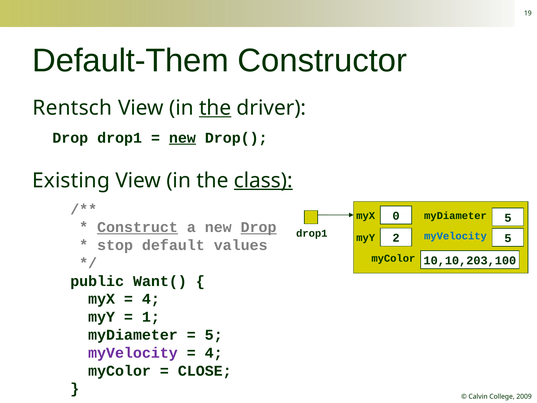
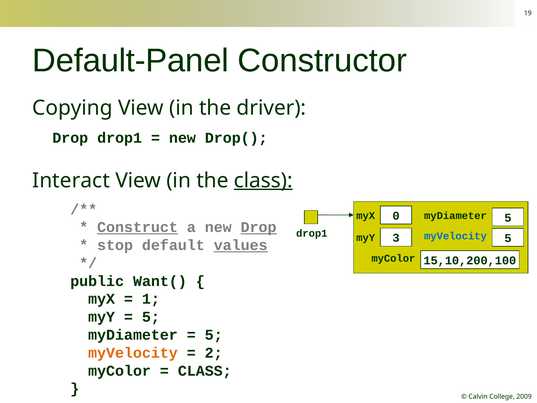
Default-Them: Default-Them -> Default-Panel
Rentsch: Rentsch -> Copying
the at (215, 108) underline: present -> none
new at (182, 138) underline: present -> none
Existing: Existing -> Interact
2: 2 -> 3
values underline: none -> present
10,10,203,100: 10,10,203,100 -> 15,10,200,100
4 at (151, 299): 4 -> 1
1 at (151, 317): 1 -> 5
myVelocity at (133, 353) colour: purple -> orange
4 at (214, 353): 4 -> 2
CLOSE at (205, 371): CLOSE -> CLASS
